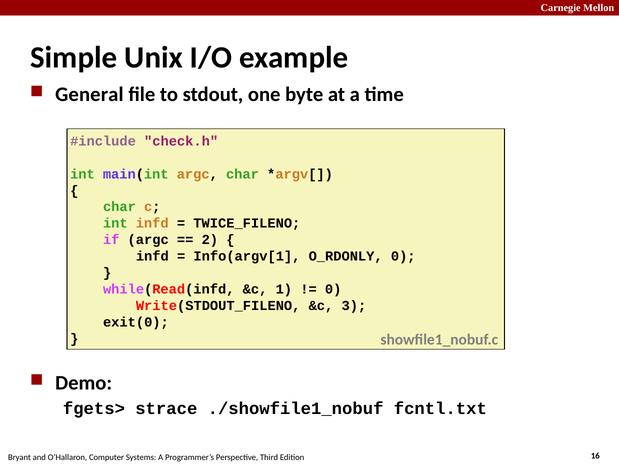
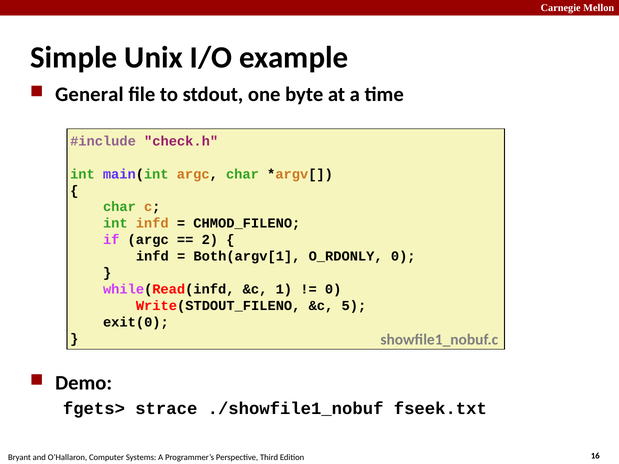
TWICE_FILENO: TWICE_FILENO -> CHMOD_FILENO
Info(argv[1: Info(argv[1 -> Both(argv[1
3: 3 -> 5
fcntl.txt: fcntl.txt -> fseek.txt
